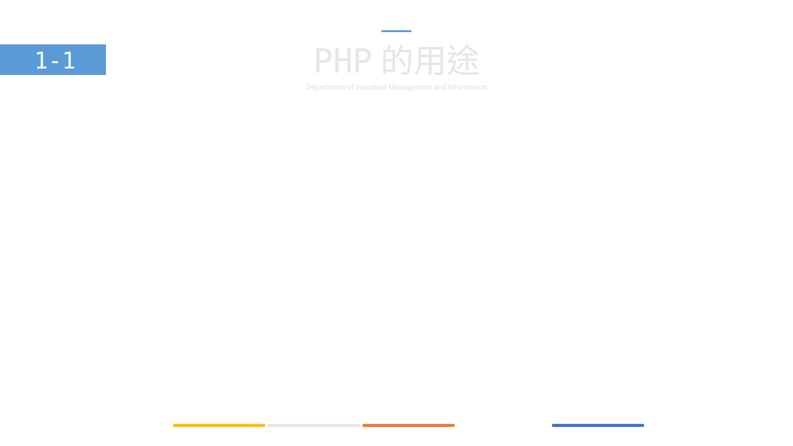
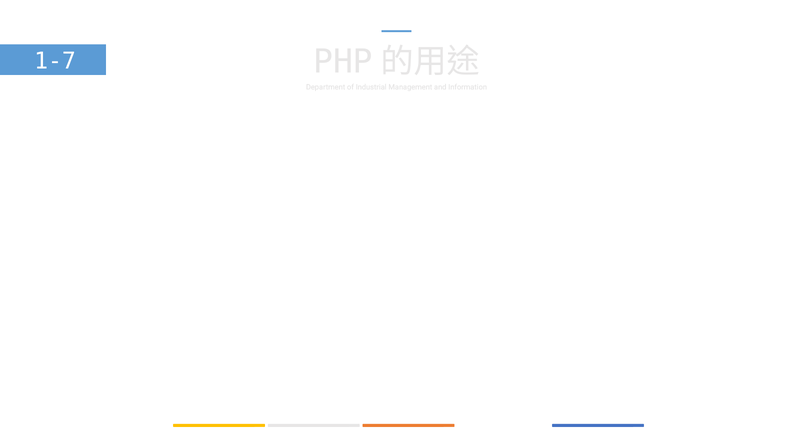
1-1: 1-1 -> 1-7
